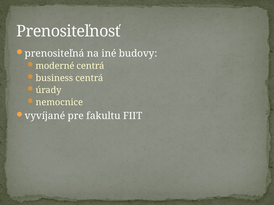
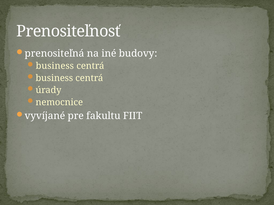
moderné at (55, 66): moderné -> business
